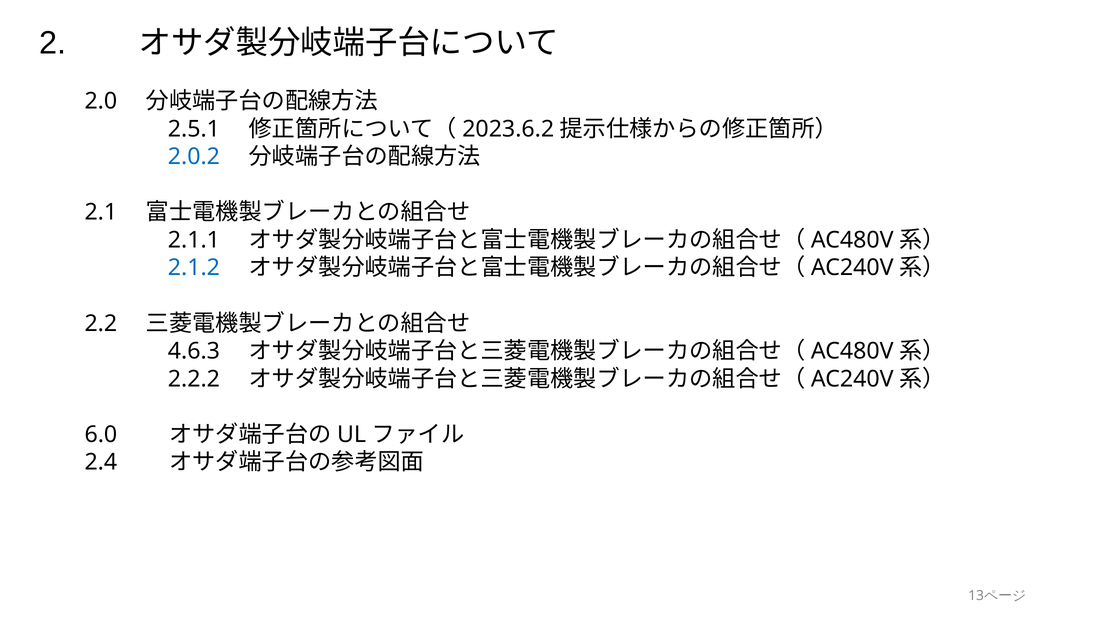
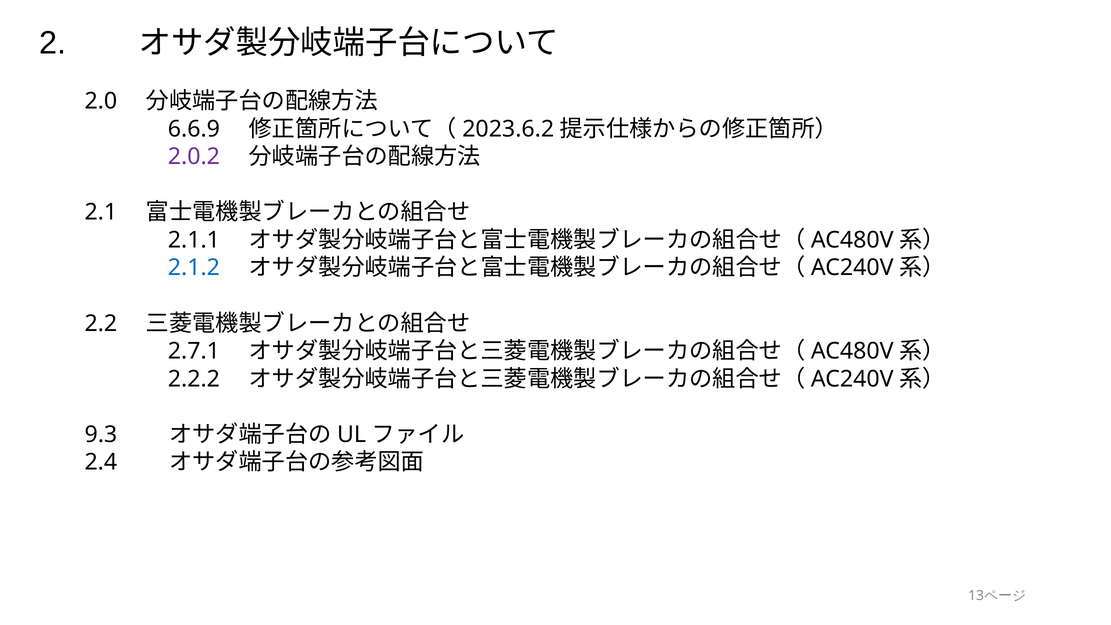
2.5.1: 2.5.1 -> 6.6.9
2.0.2 colour: blue -> purple
4.6.3: 4.6.3 -> 2.7.1
6.0: 6.0 -> 9.3
